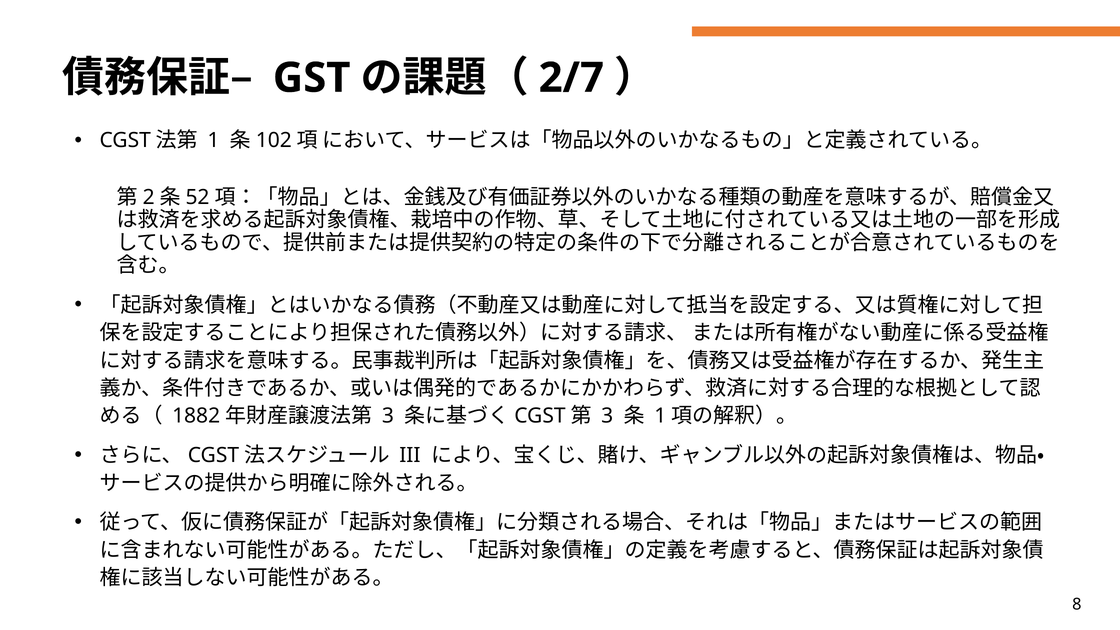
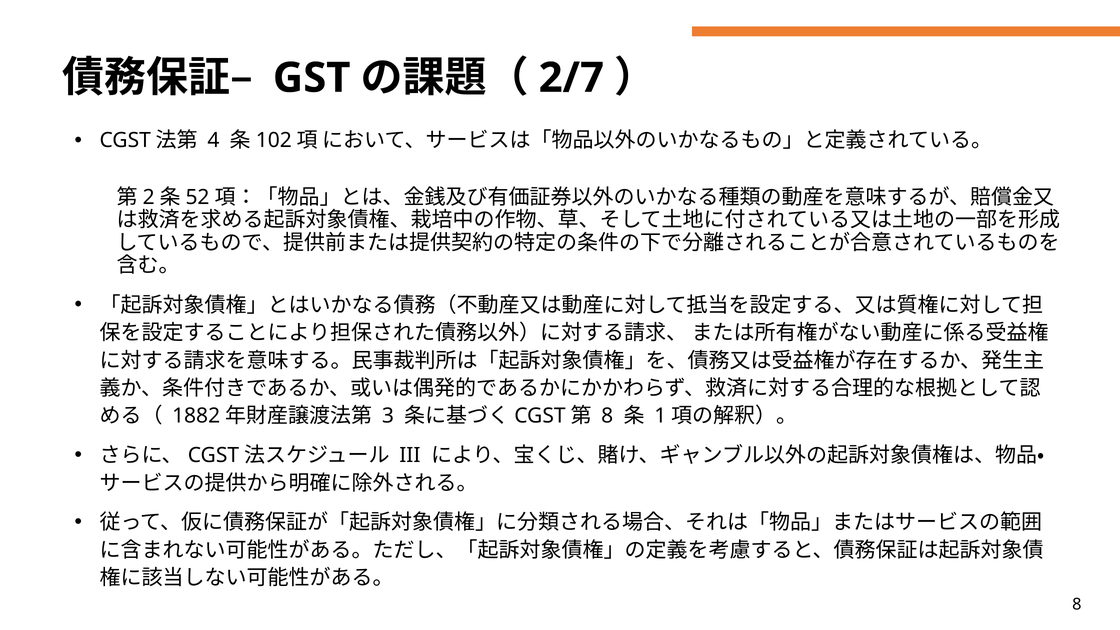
1: 1 -> 4
3 at (607, 416): 3 -> 8
